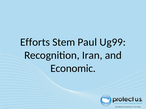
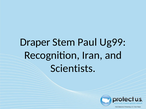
Efforts: Efforts -> Draper
Economic: Economic -> Scientists
